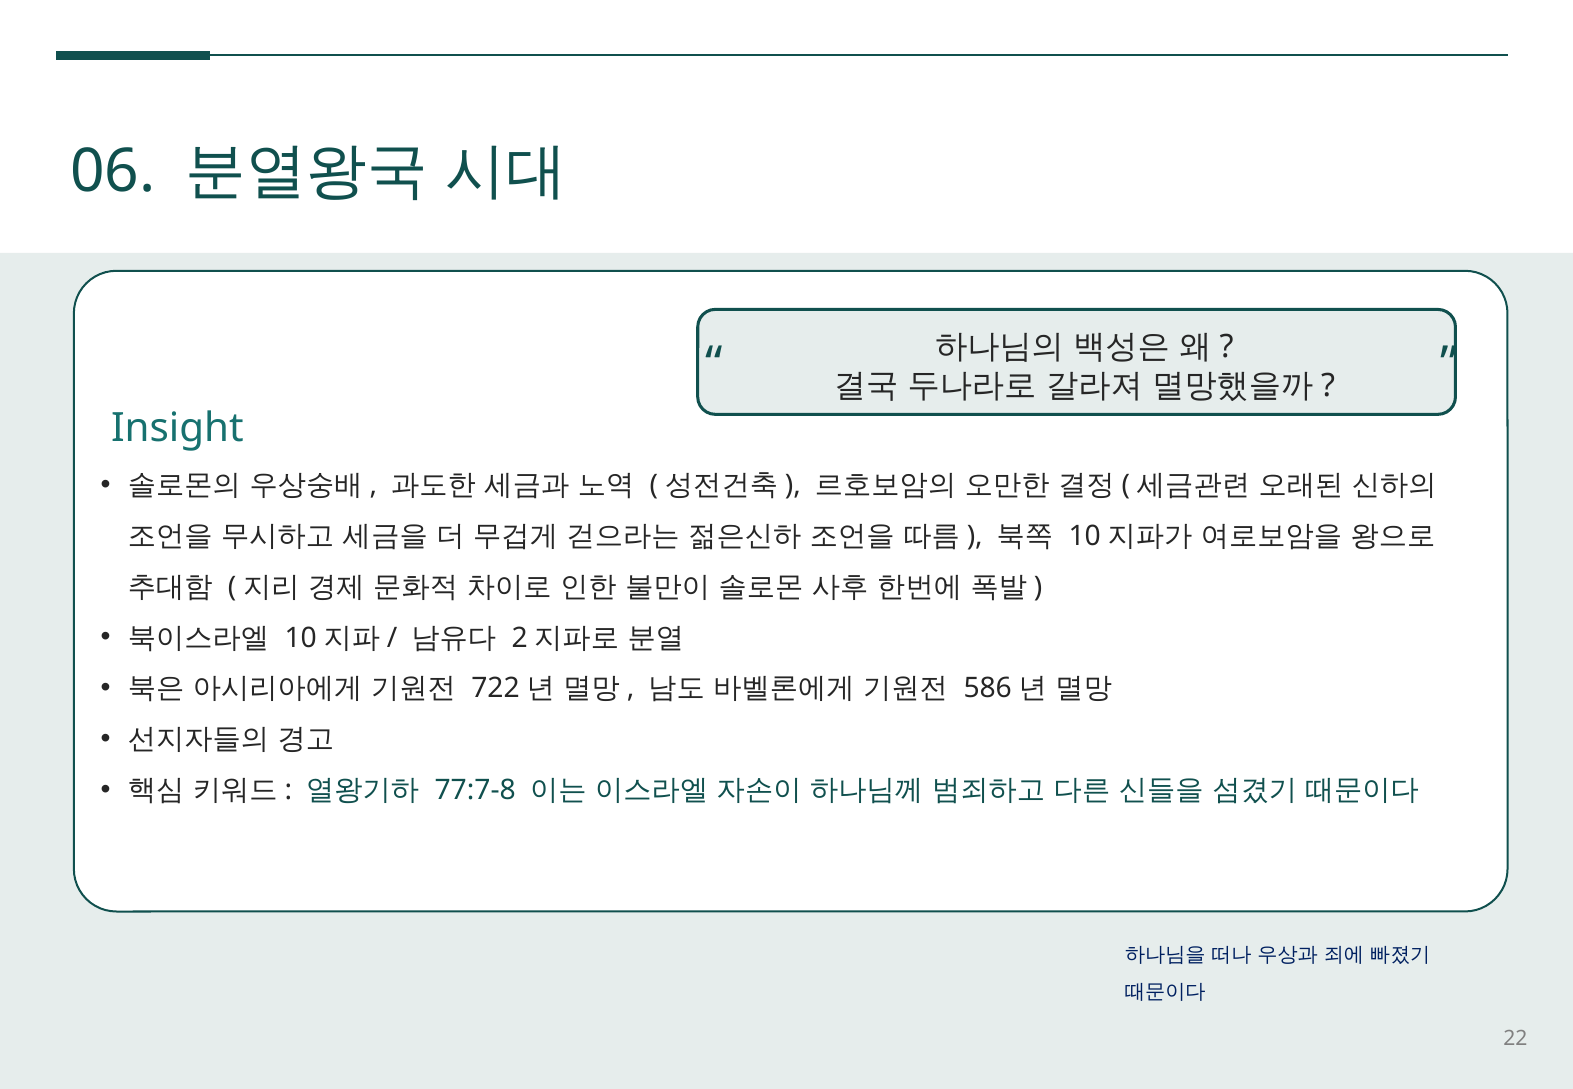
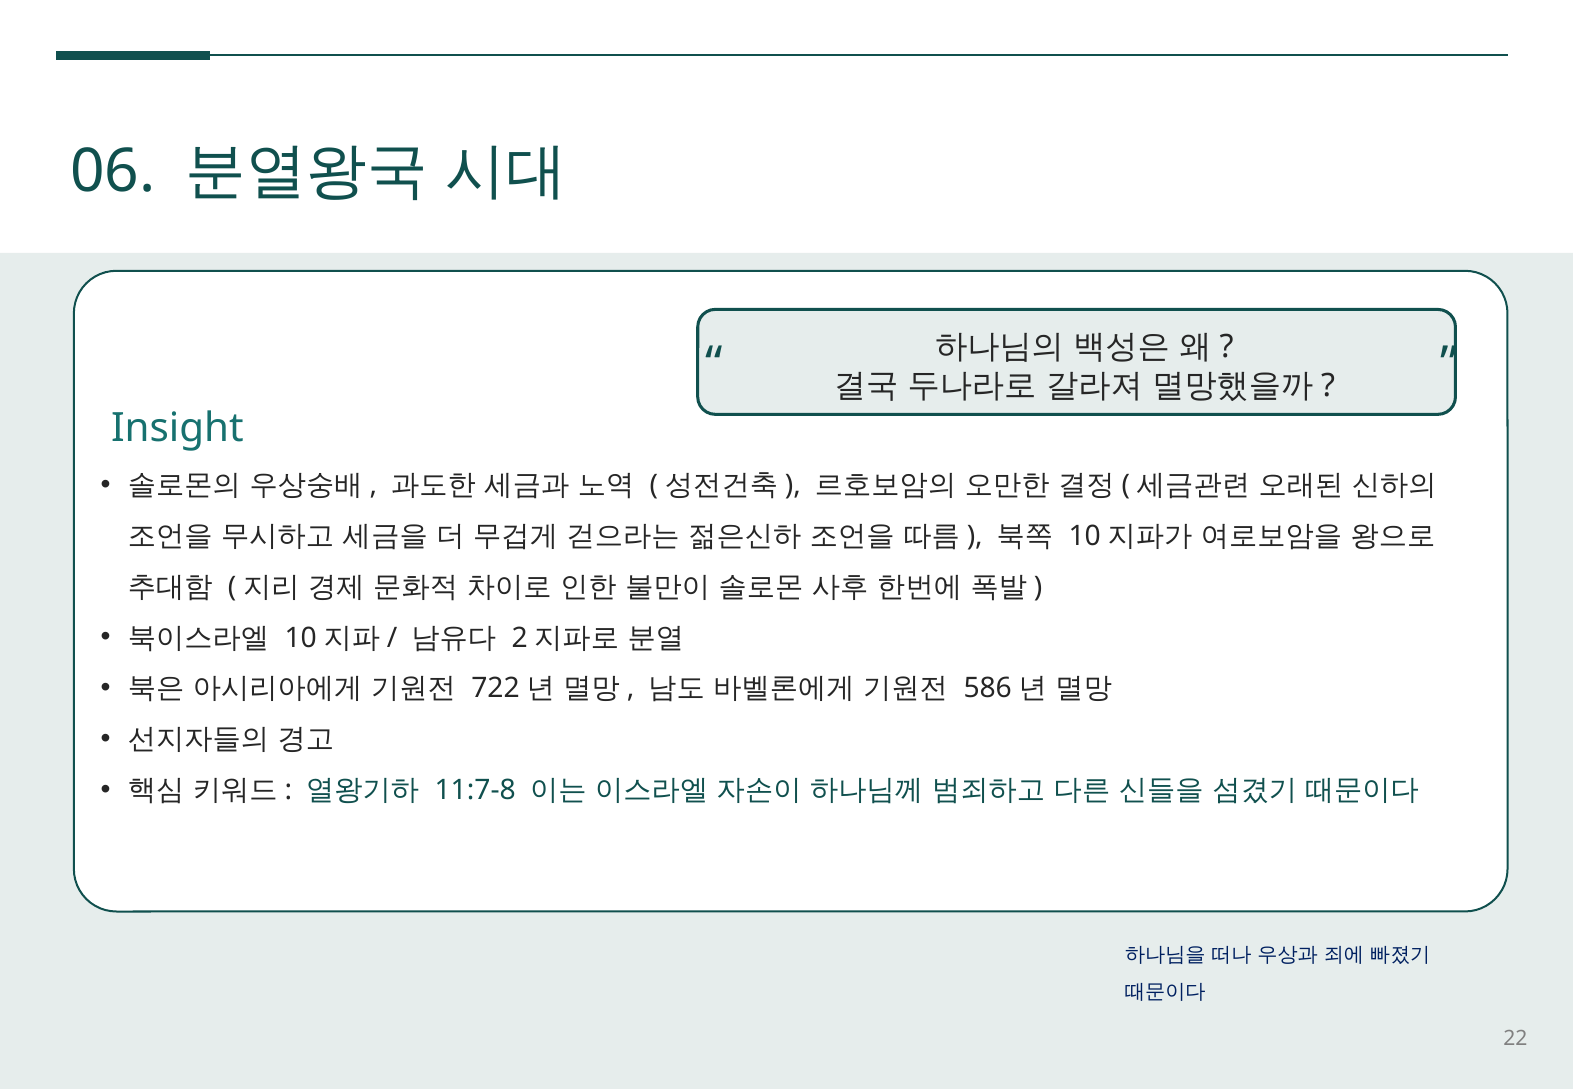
77:7-8: 77:7-8 -> 11:7-8
